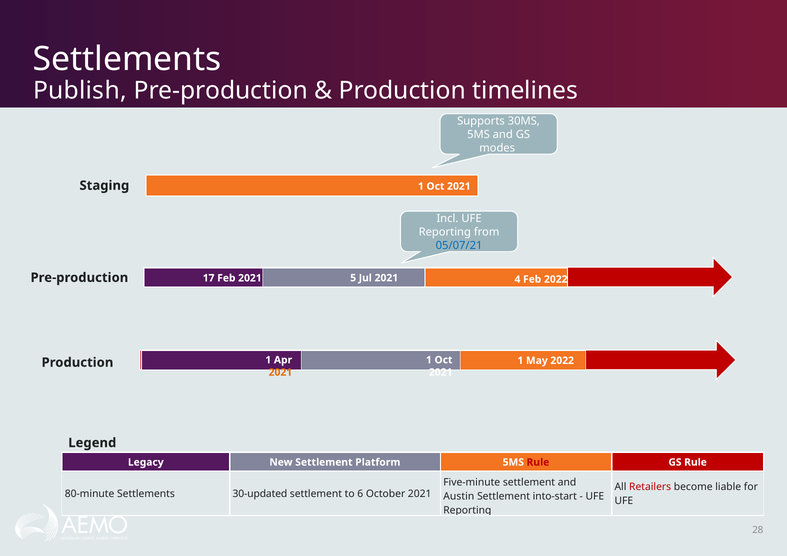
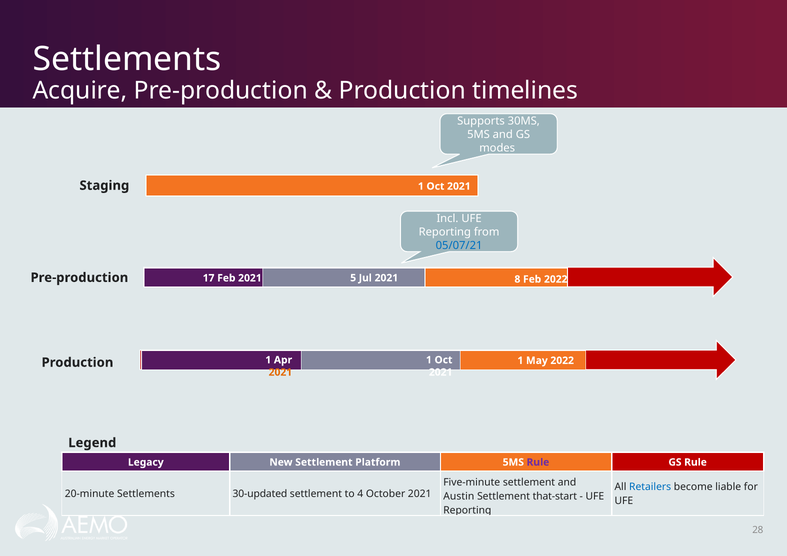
Publish: Publish -> Acquire
4: 4 -> 8
Rule at (538, 463) colour: red -> purple
Retailers colour: red -> blue
80-minute: 80-minute -> 20-minute
6: 6 -> 4
into-start: into-start -> that-start
